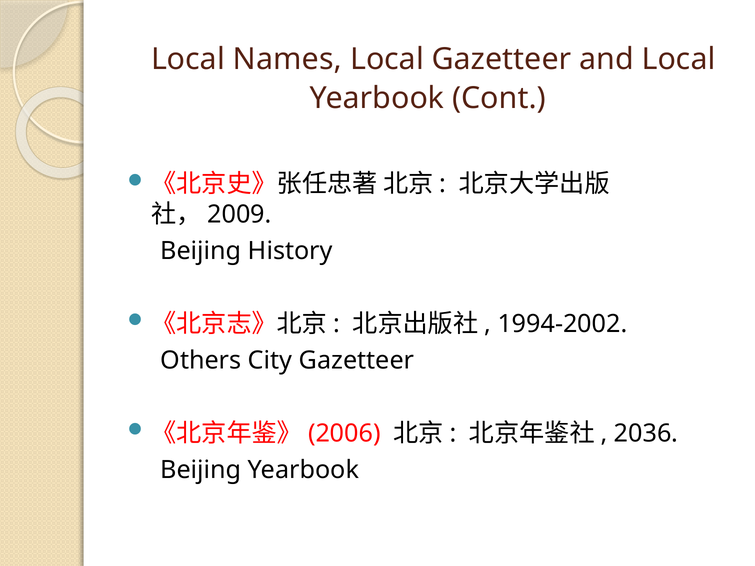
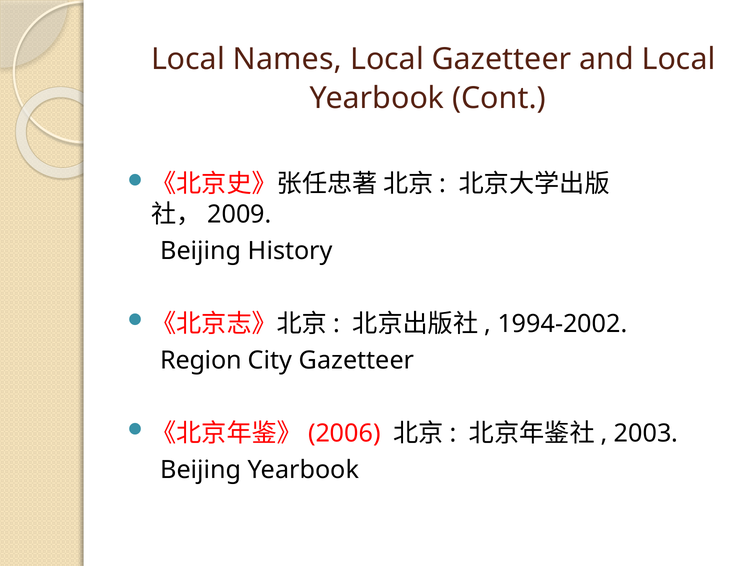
Others: Others -> Region
2036: 2036 -> 2003
